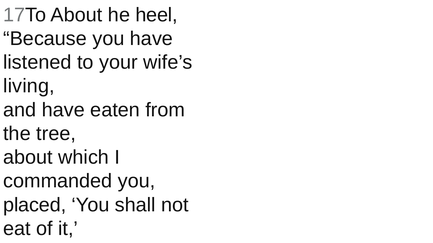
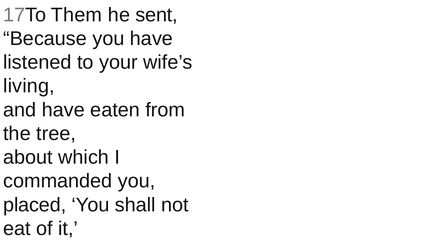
17To About: About -> Them
heel: heel -> sent
